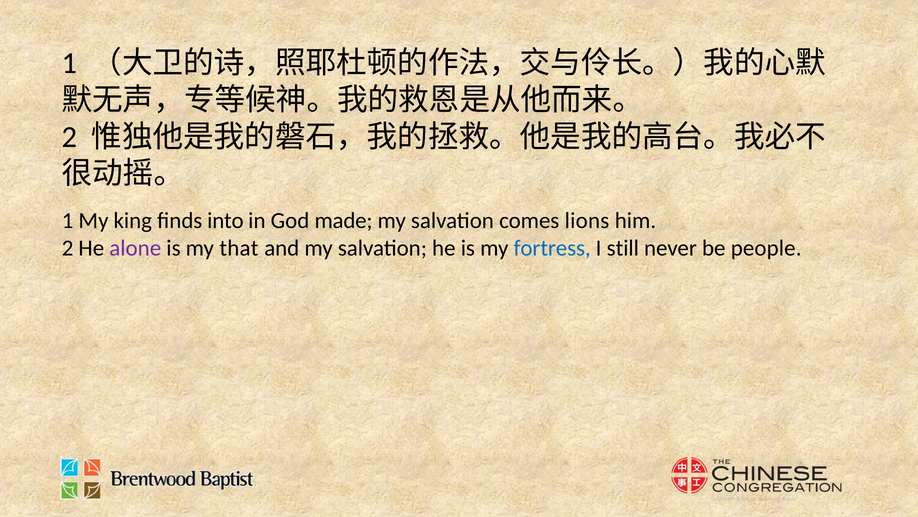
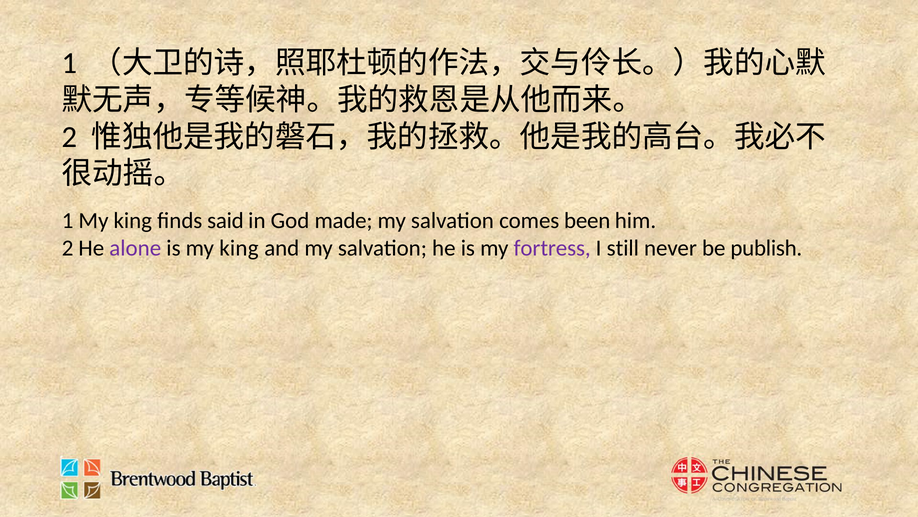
into: into -> said
lions: lions -> been
is my that: that -> king
fortress colour: blue -> purple
people: people -> publish
